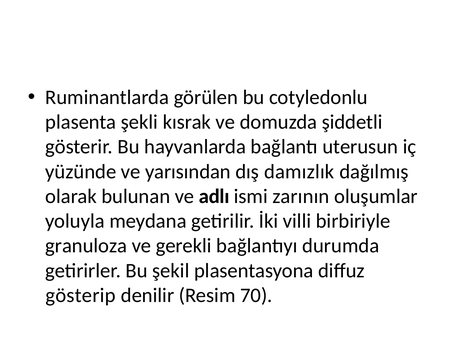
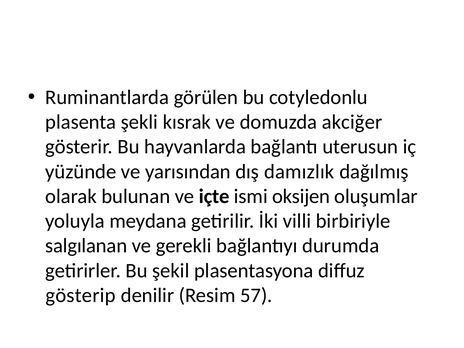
şiddetli: şiddetli -> akciğer
adlı: adlı -> içte
zarının: zarının -> oksijen
granuloza: granuloza -> salgılanan
70: 70 -> 57
